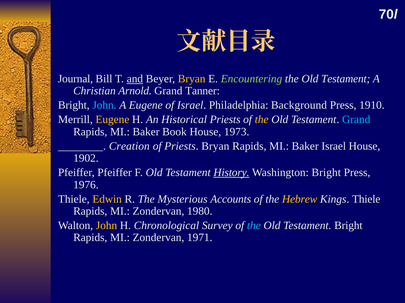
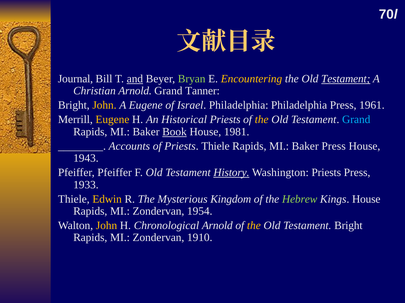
Bryan at (192, 79) colour: yellow -> light green
Encountering colour: light green -> yellow
Testament at (346, 79) underline: none -> present
John at (104, 105) colour: light blue -> yellow
Philadelphia Background: Background -> Philadelphia
1910: 1910 -> 1961
Book underline: none -> present
1973: 1973 -> 1981
Creation: Creation -> Accounts
Priests Bryan: Bryan -> Thiele
Baker Israel: Israel -> Press
1902: 1902 -> 1943
Washington Bright: Bright -> Priests
1976: 1976 -> 1933
Accounts: Accounts -> Kingdom
Hebrew colour: yellow -> light green
Kings Thiele: Thiele -> House
1980: 1980 -> 1954
Chronological Survey: Survey -> Arnold
the at (254, 226) colour: light blue -> yellow
1971: 1971 -> 1910
